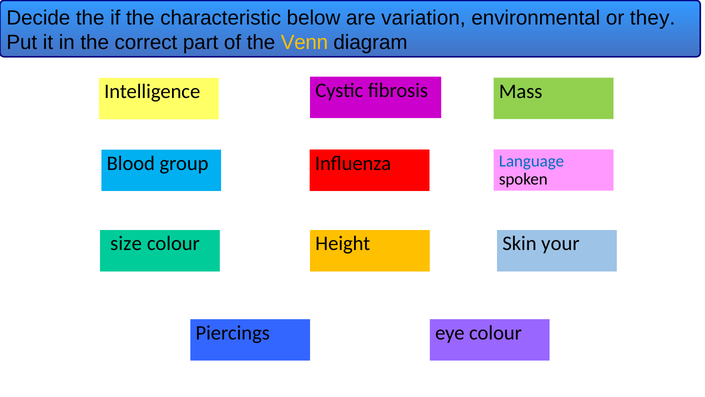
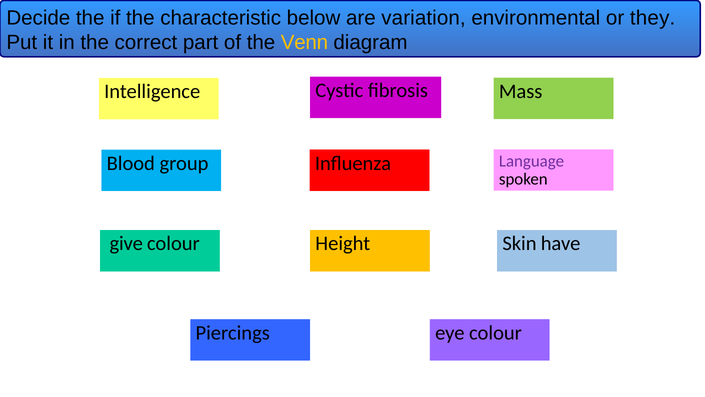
Language colour: blue -> purple
size: size -> give
your: your -> have
